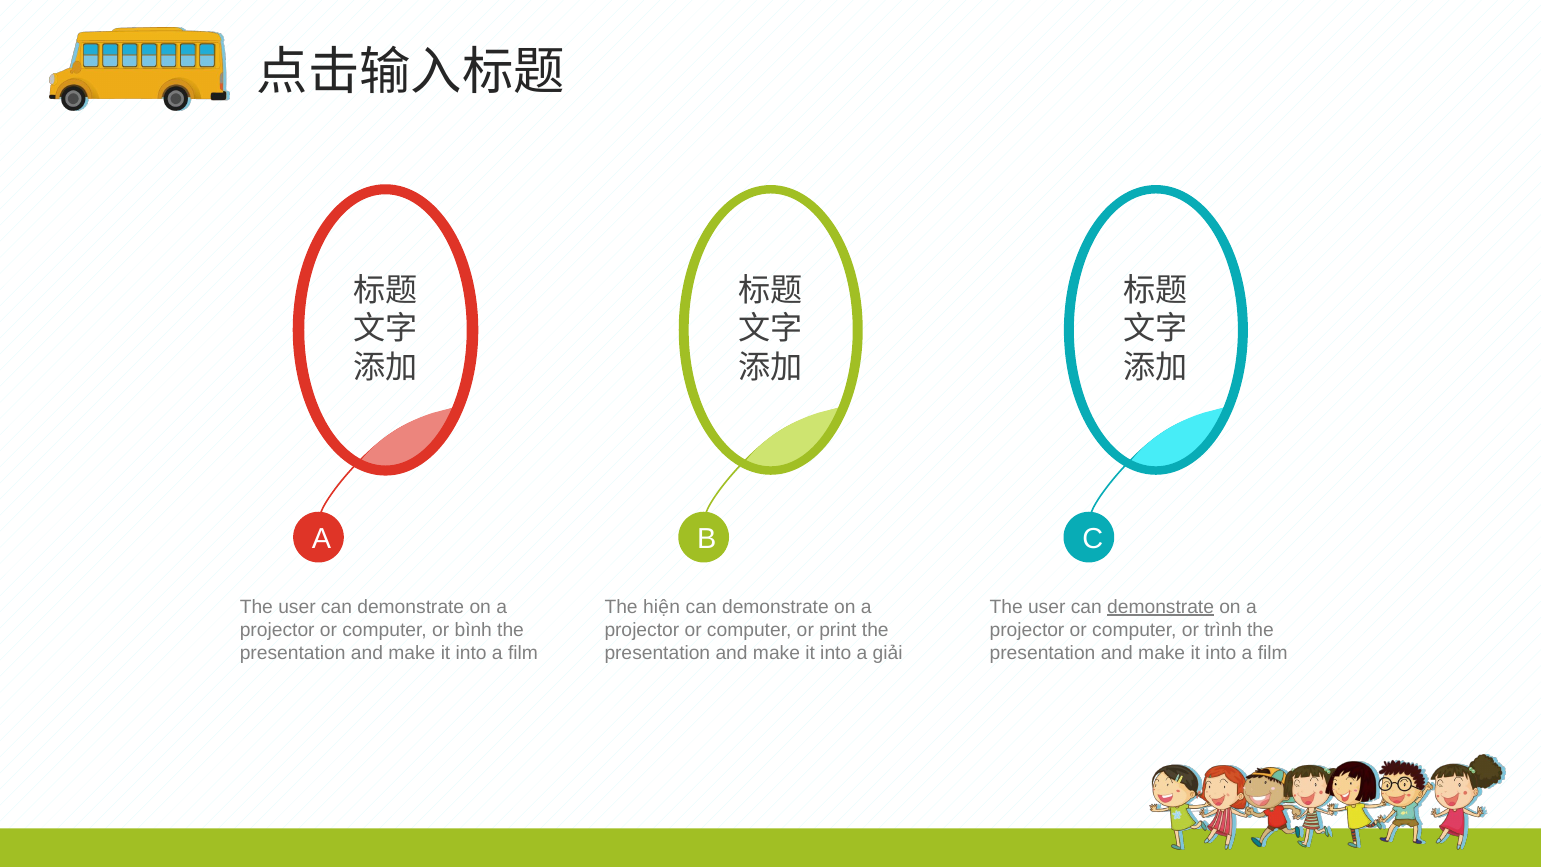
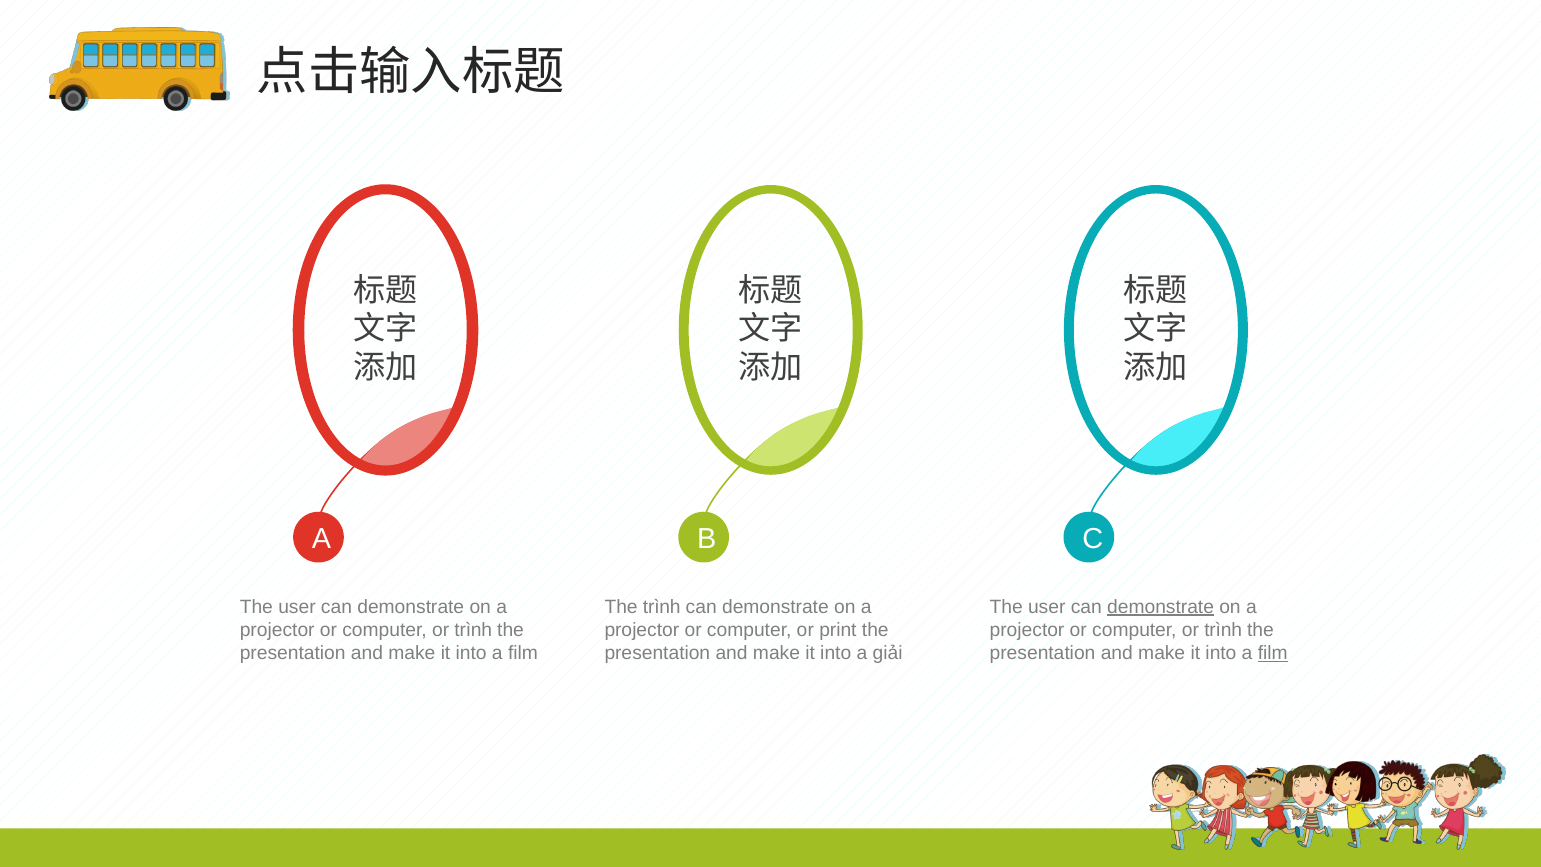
The hiện: hiện -> trình
bình at (473, 630): bình -> trình
film at (1273, 653) underline: none -> present
